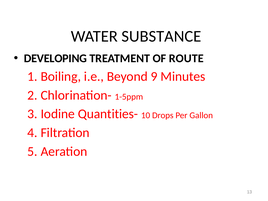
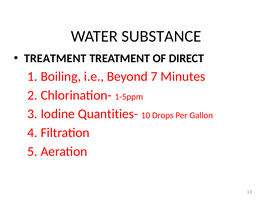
DEVELOPING at (55, 58): DEVELOPING -> TREATMENT
ROUTE: ROUTE -> DIRECT
9: 9 -> 7
